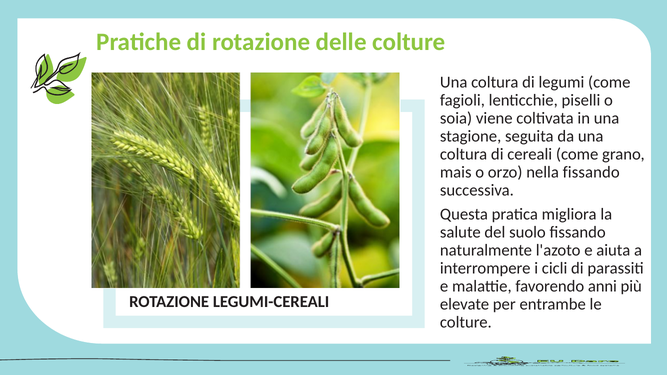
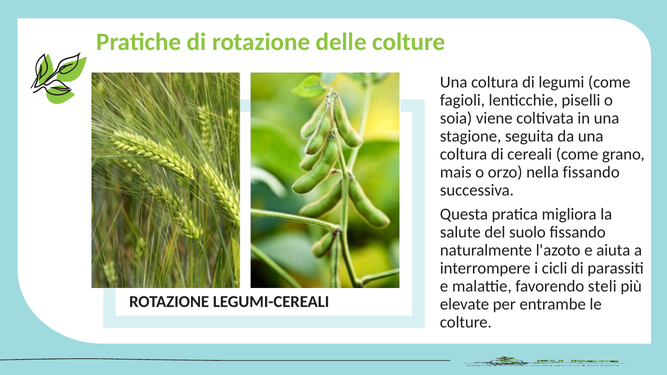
anni: anni -> steli
